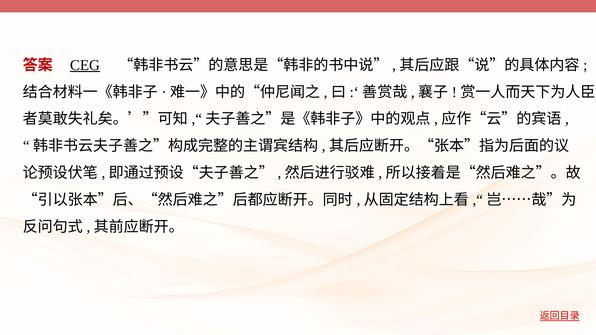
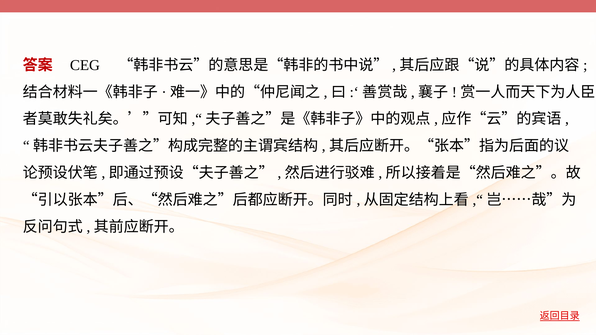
CEG underline: present -> none
